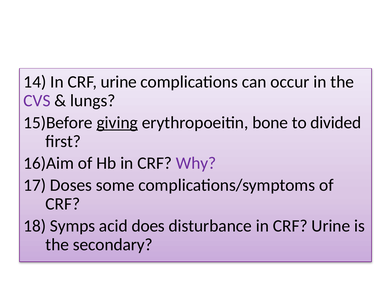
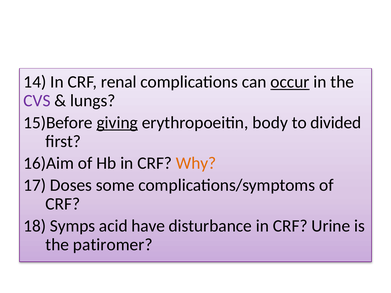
14 In CRF urine: urine -> renal
occur underline: none -> present
bone: bone -> body
Why colour: purple -> orange
does: does -> have
secondary: secondary -> patiromer
